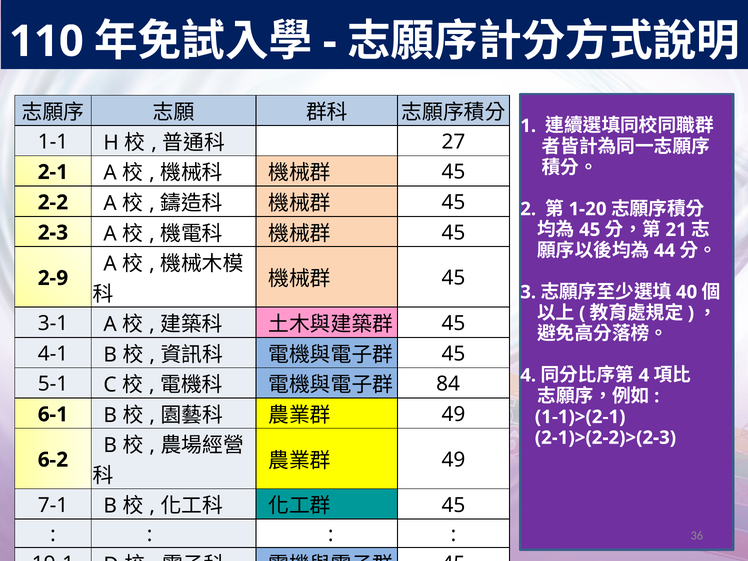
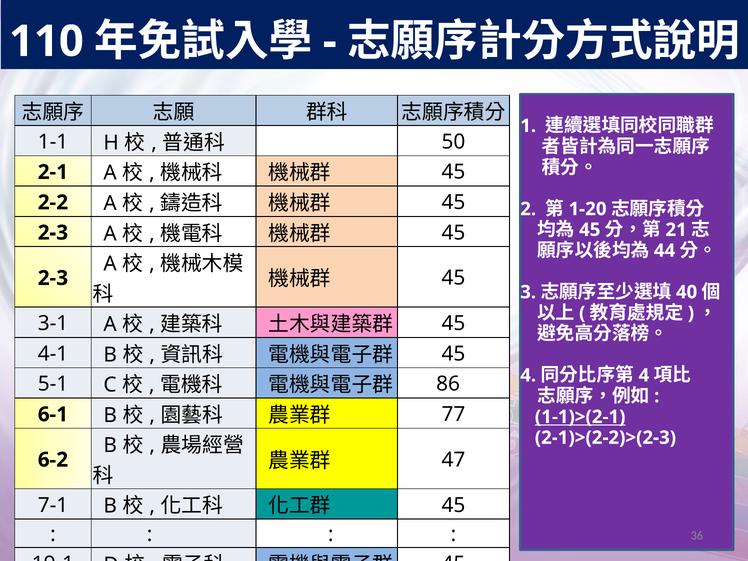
27: 27 -> 50
2-9 at (53, 278): 2-9 -> 2-3
84: 84 -> 86
49 at (453, 414): 49 -> 77
1-1)>(2-1 underline: none -> present
49 at (453, 460): 49 -> 47
